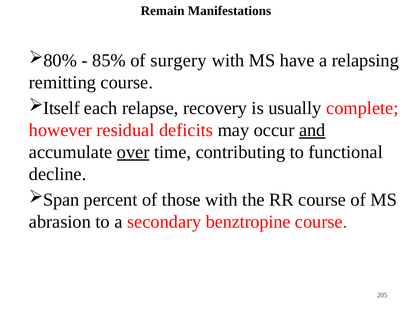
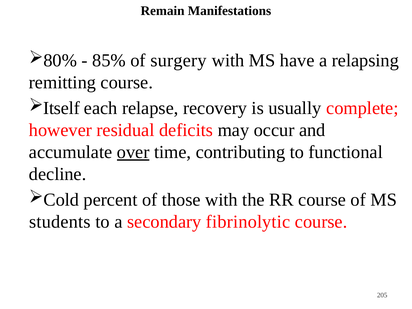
and underline: present -> none
Span: Span -> Cold
abrasion: abrasion -> students
benztropine: benztropine -> fibrinolytic
